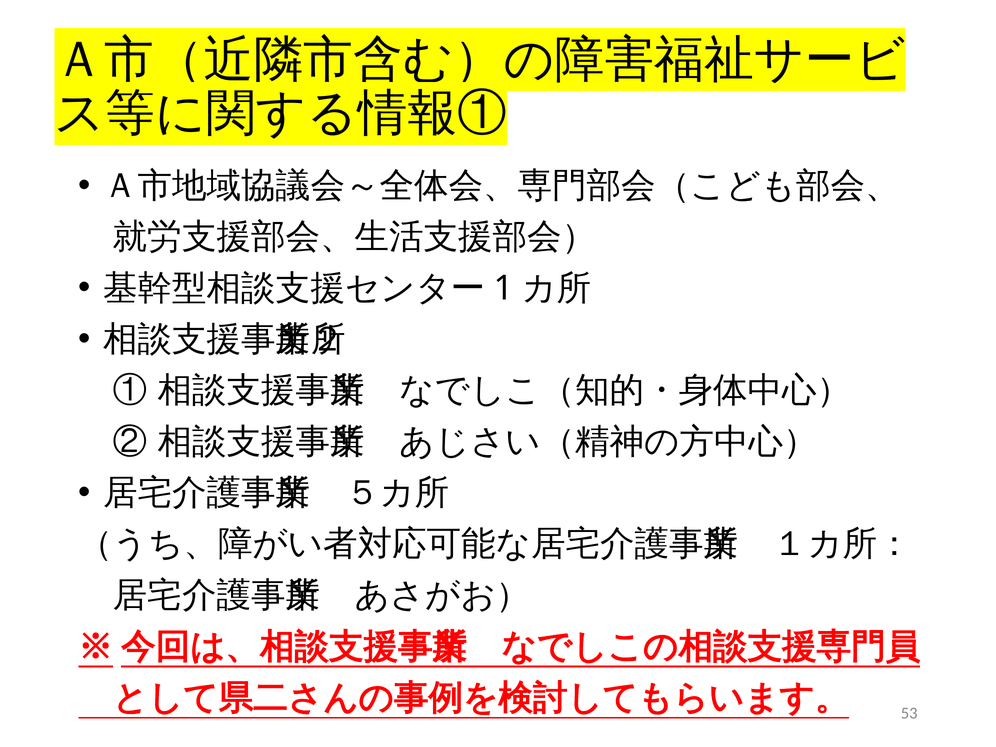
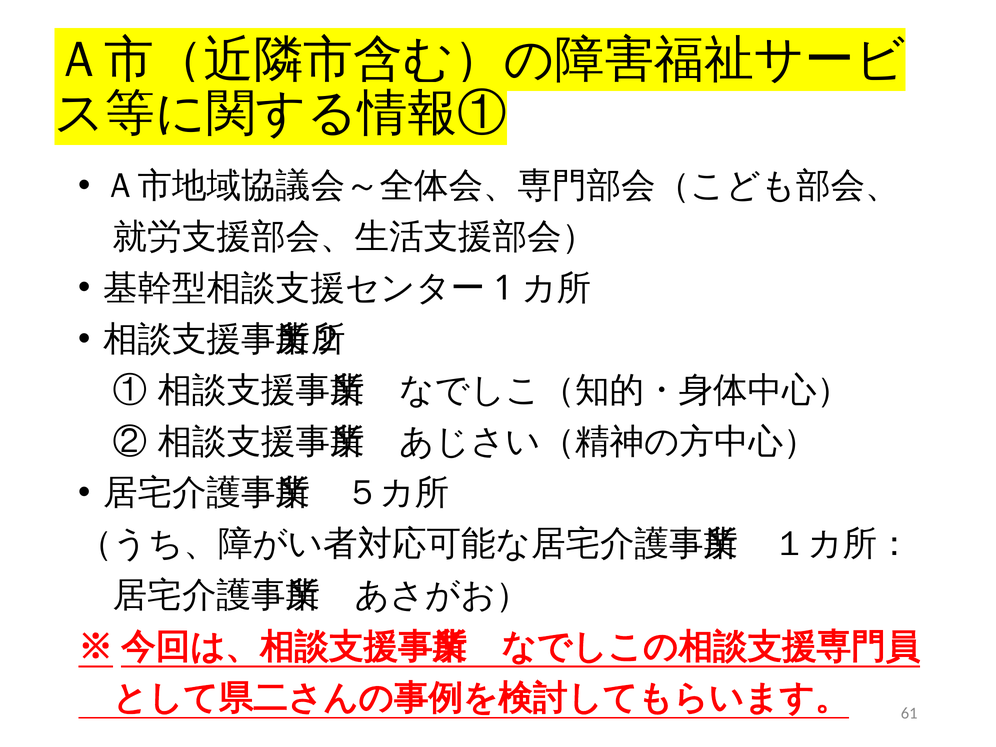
53: 53 -> 61
